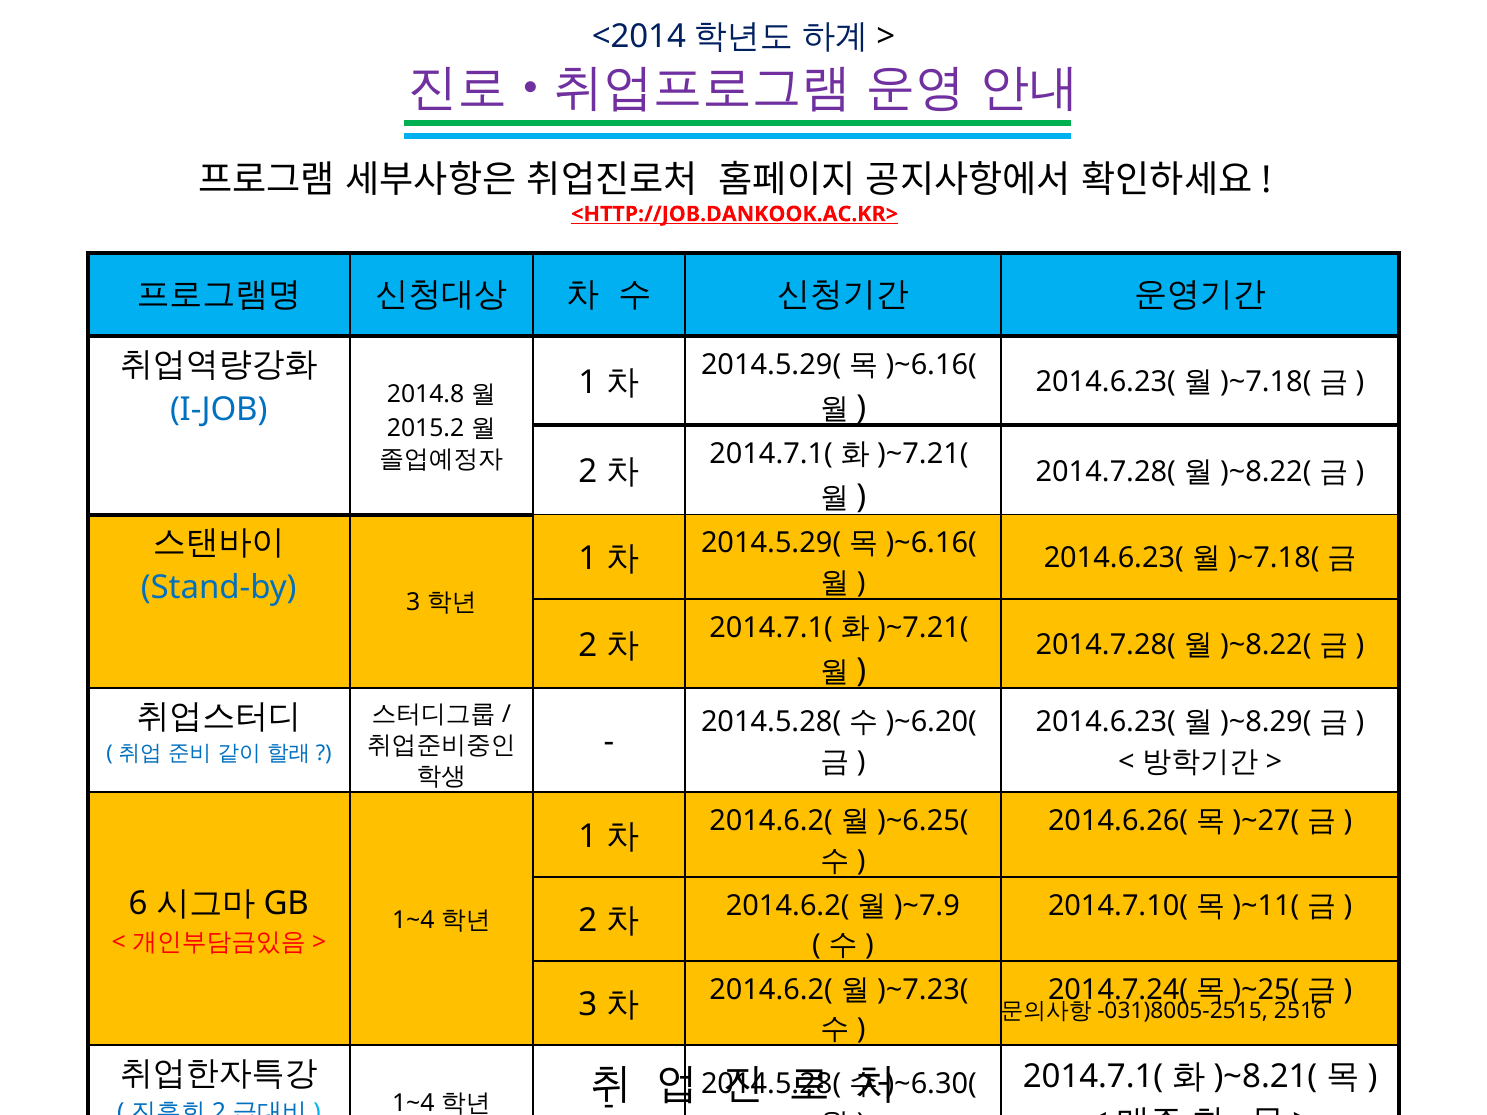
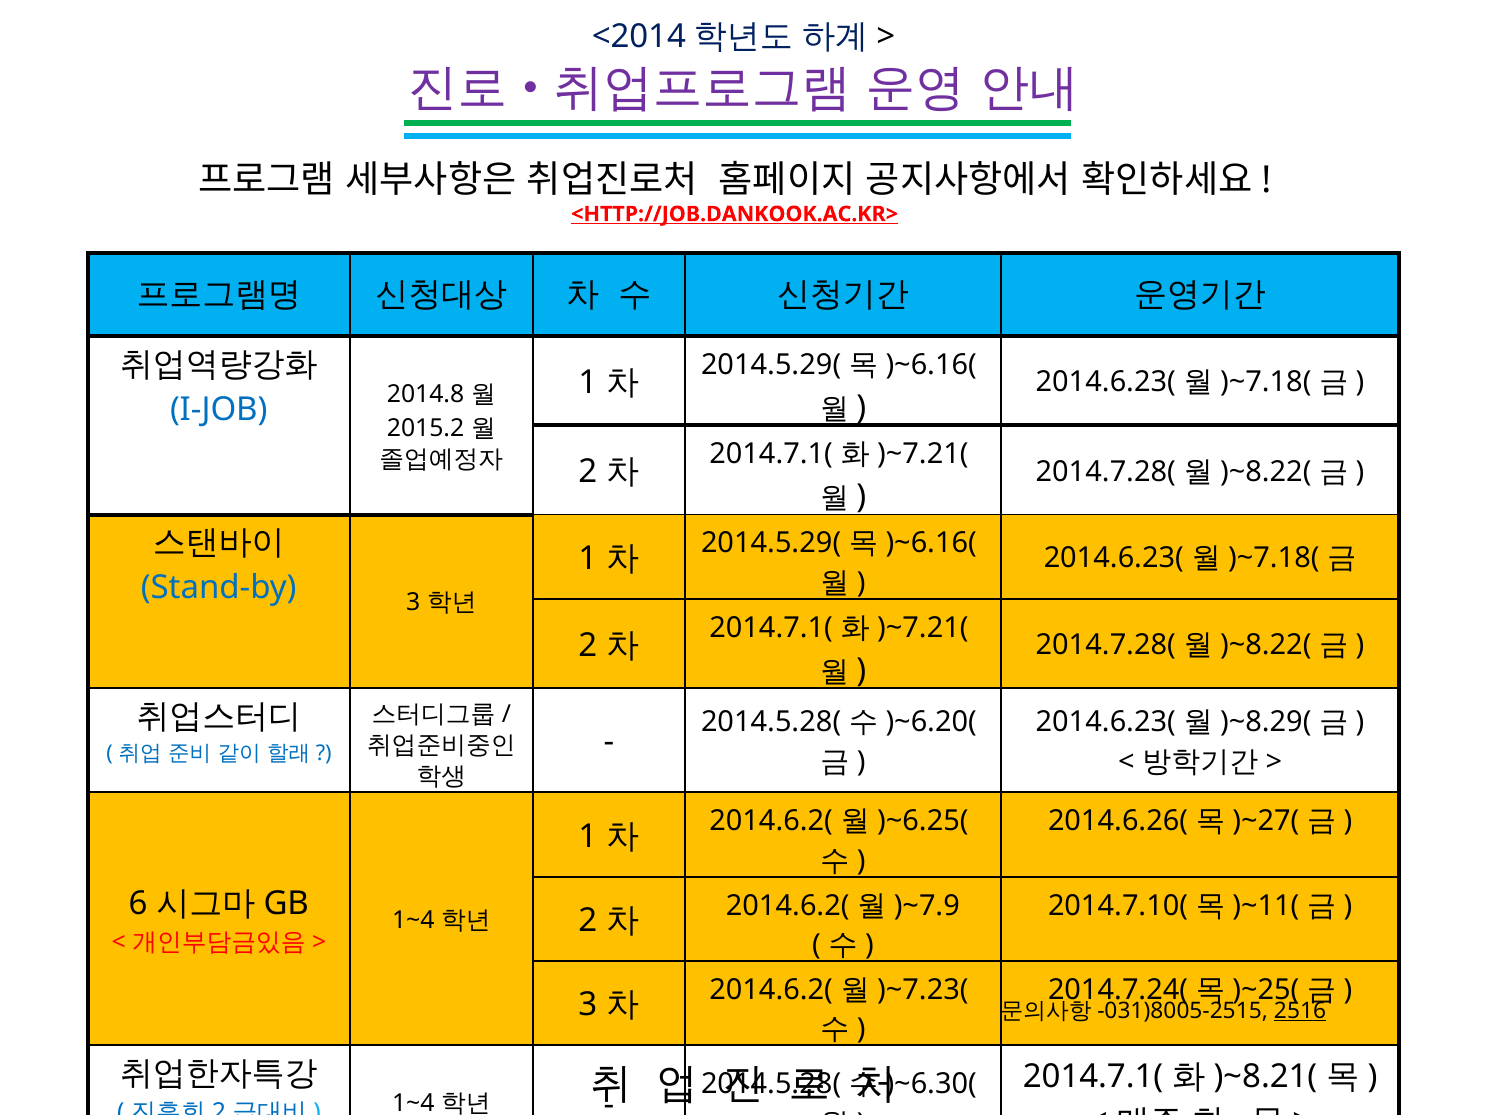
2516 underline: none -> present
